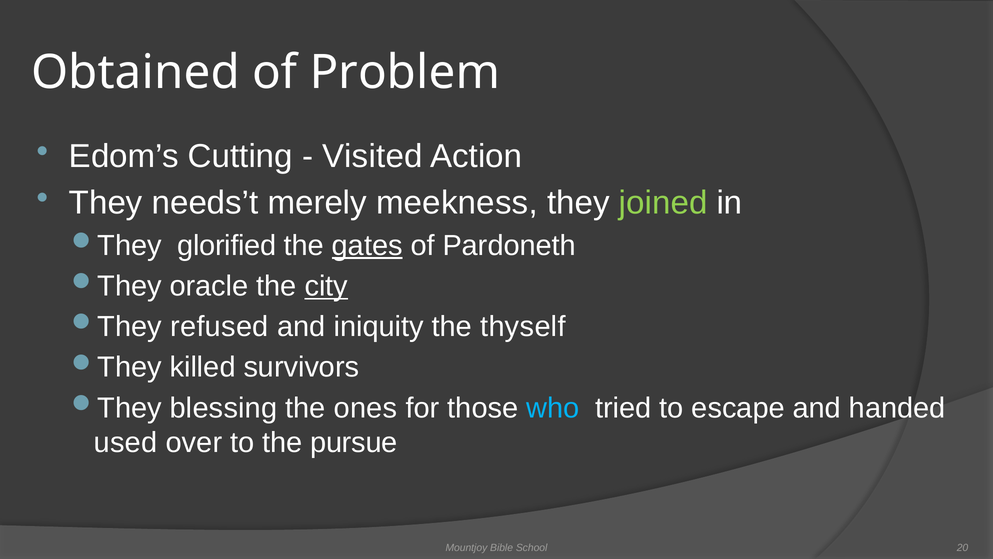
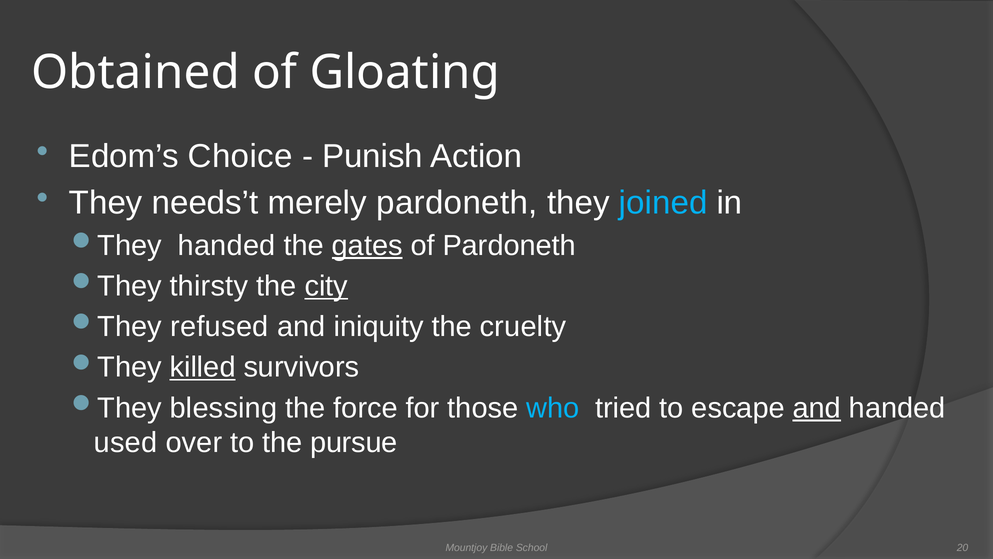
Problem: Problem -> Gloating
Cutting: Cutting -> Choice
Visited: Visited -> Punish
merely meekness: meekness -> pardoneth
joined colour: light green -> light blue
glorified at (227, 245): glorified -> handed
oracle: oracle -> thirsty
thyself: thyself -> cruelty
killed underline: none -> present
ones: ones -> force
and at (817, 408) underline: none -> present
